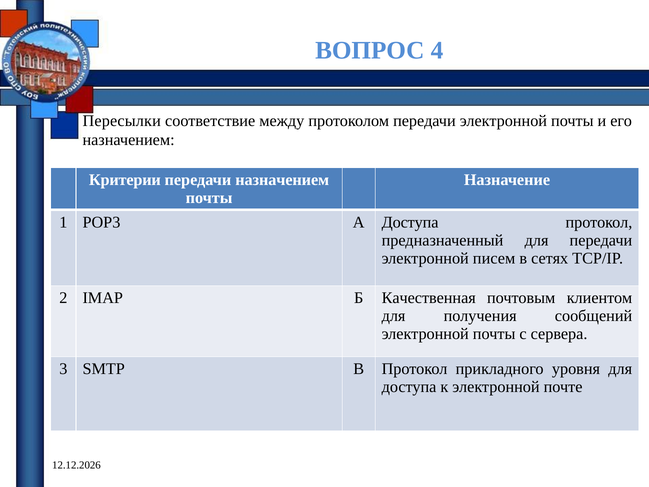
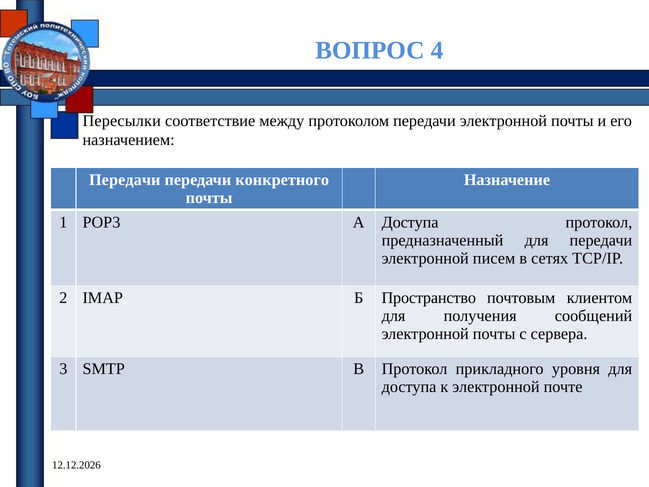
Критерии at (125, 180): Критерии -> Передачи
передачи назначением: назначением -> конкретного
Качественная: Качественная -> Пространство
